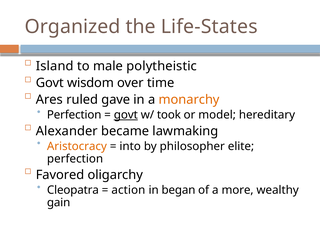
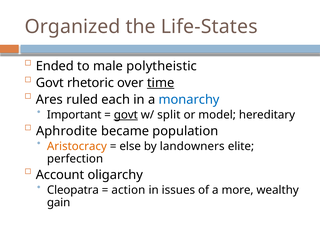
Island: Island -> Ended
wisdom: wisdom -> rhetoric
time underline: none -> present
gave: gave -> each
monarchy colour: orange -> blue
Perfection at (74, 115): Perfection -> Important
took: took -> split
Alexander: Alexander -> Aphrodite
lawmaking: lawmaking -> population
into: into -> else
philosopher: philosopher -> landowners
Favored: Favored -> Account
began: began -> issues
